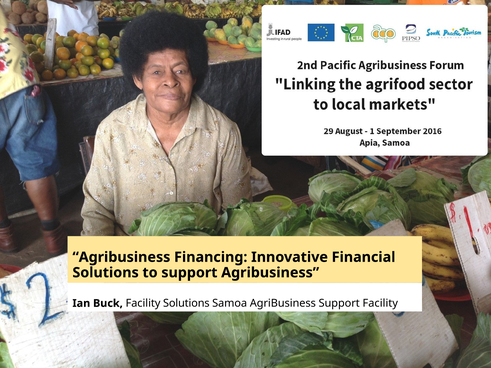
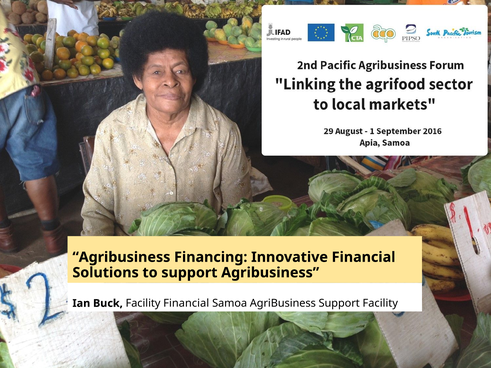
Facility Solutions: Solutions -> Financial
